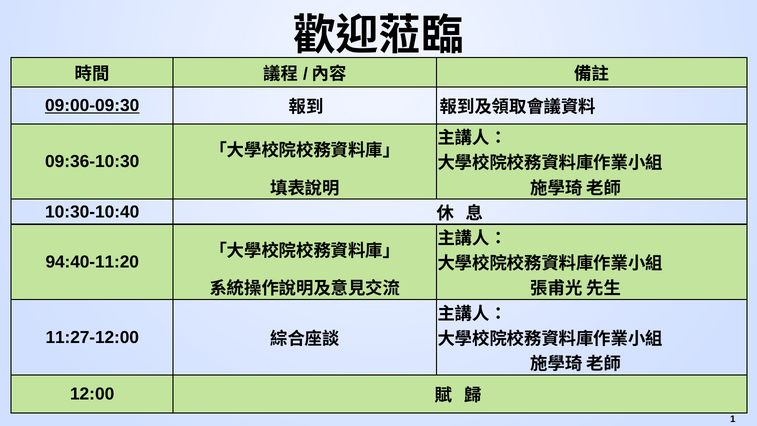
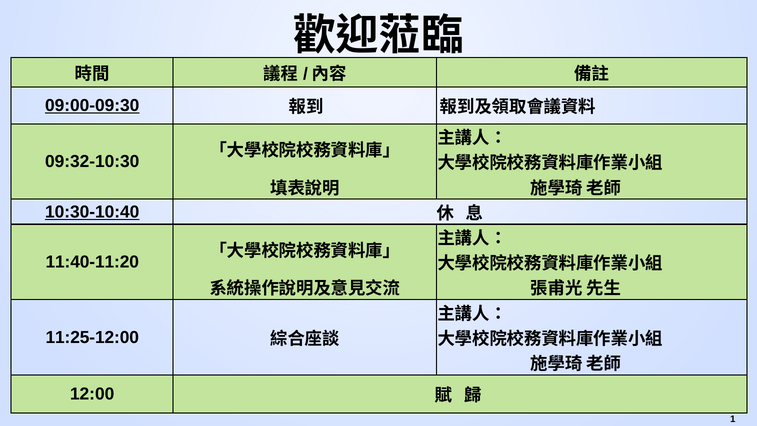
09:36-10:30: 09:36-10:30 -> 09:32-10:30
10:30-10:40 underline: none -> present
94:40-11:20: 94:40-11:20 -> 11:40-11:20
11:27-12:00: 11:27-12:00 -> 11:25-12:00
